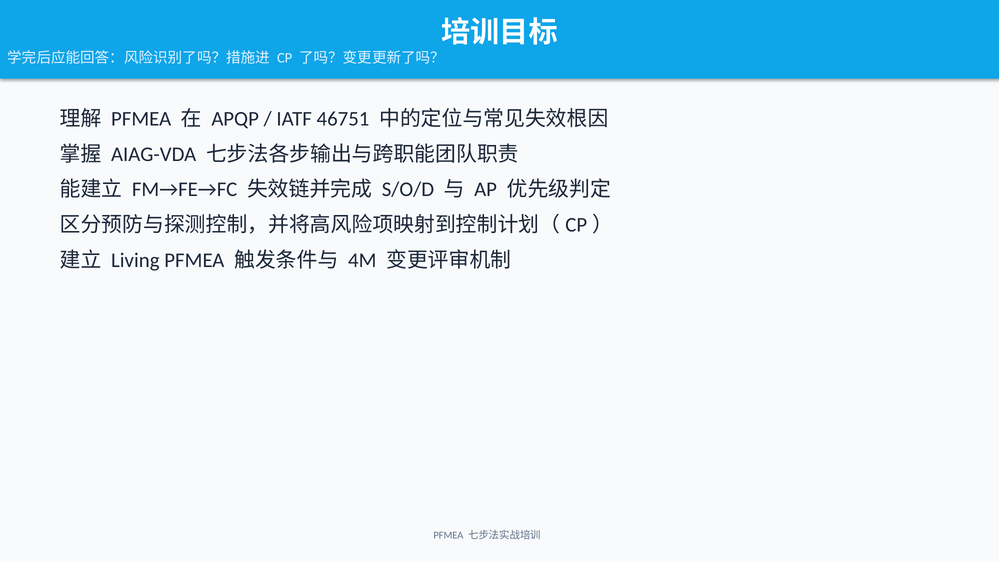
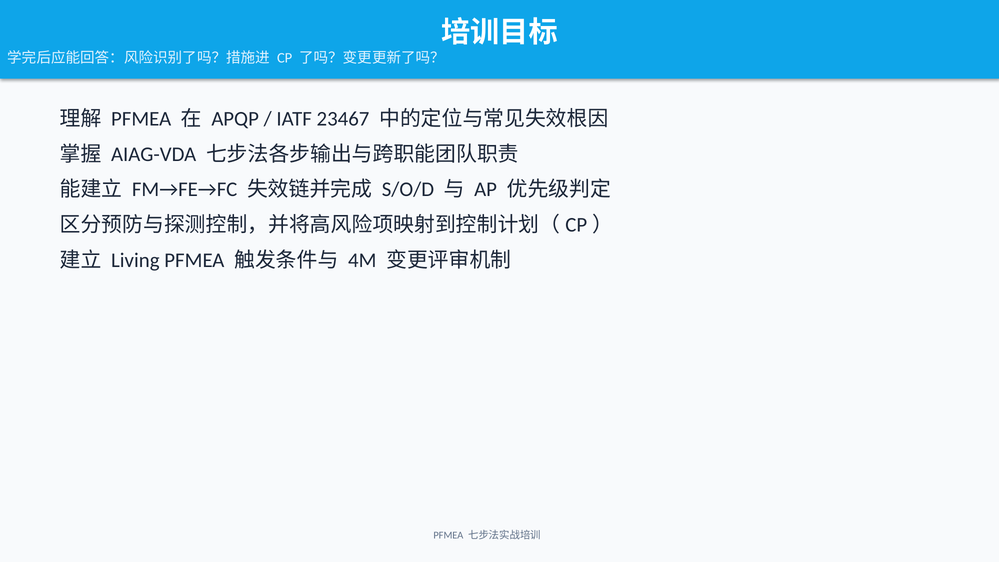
46751: 46751 -> 23467
